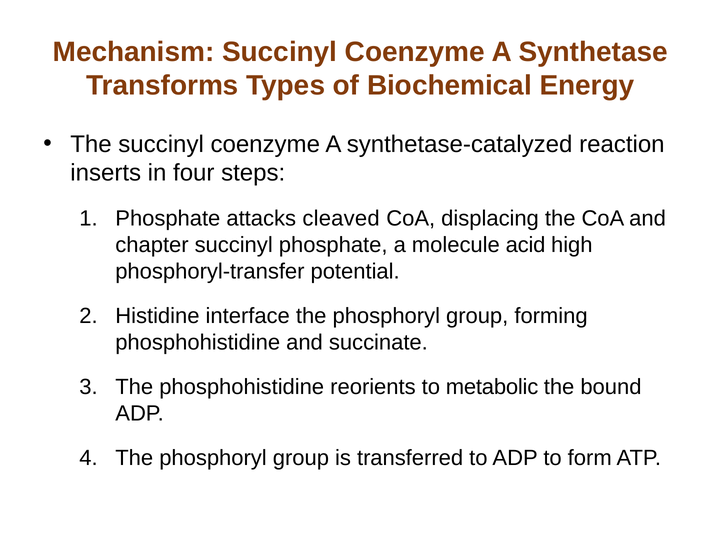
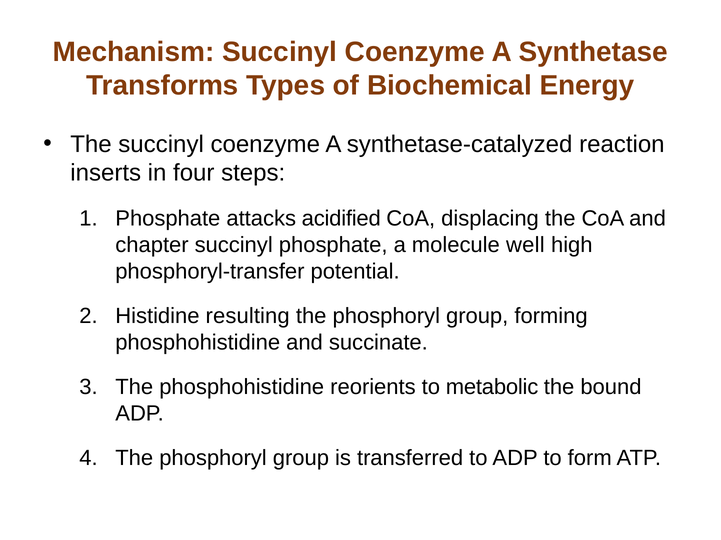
cleaved: cleaved -> acidified
acid: acid -> well
interface: interface -> resulting
